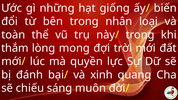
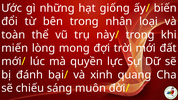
thắm: thắm -> miến
